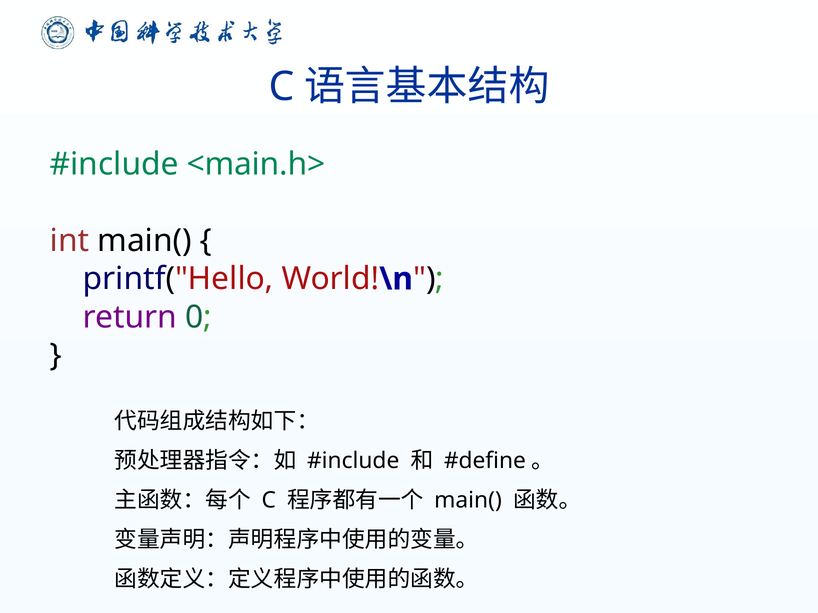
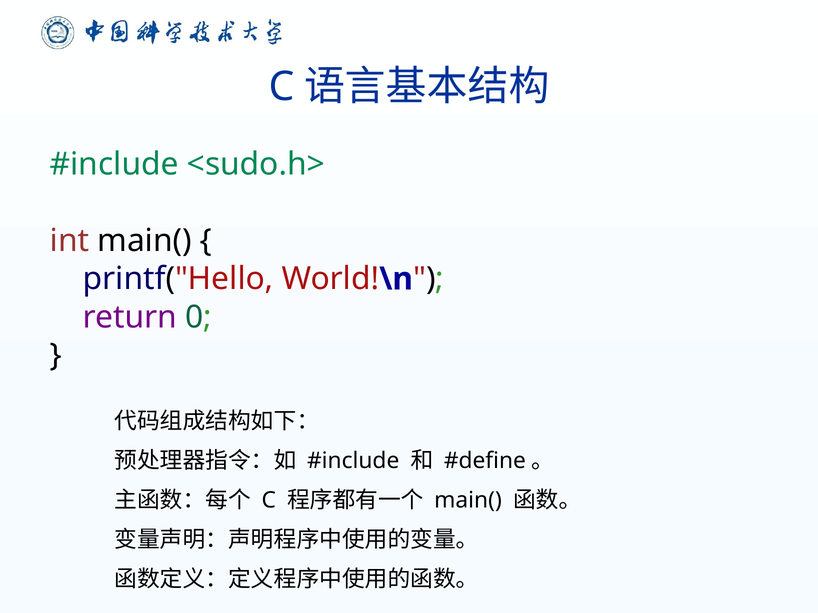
<main.h>: <main.h> -> <sudo.h>
